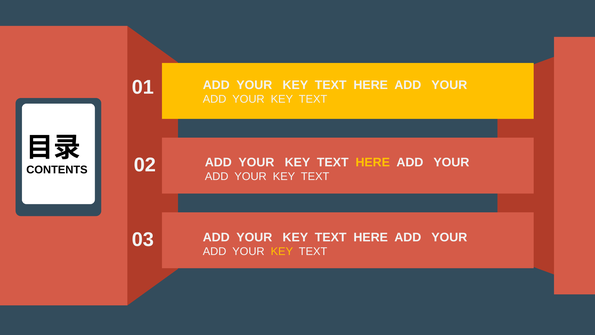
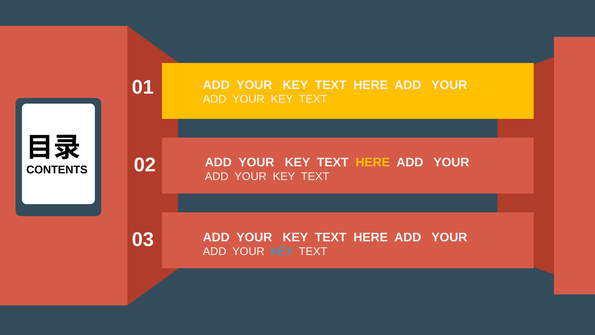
KEY at (282, 251) colour: yellow -> light blue
